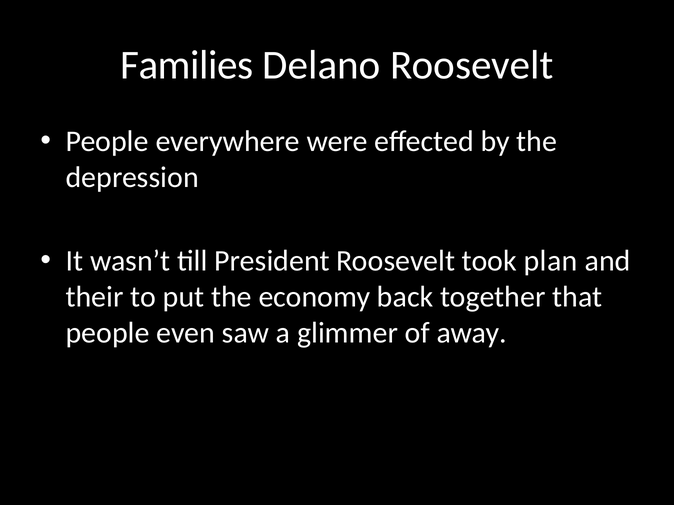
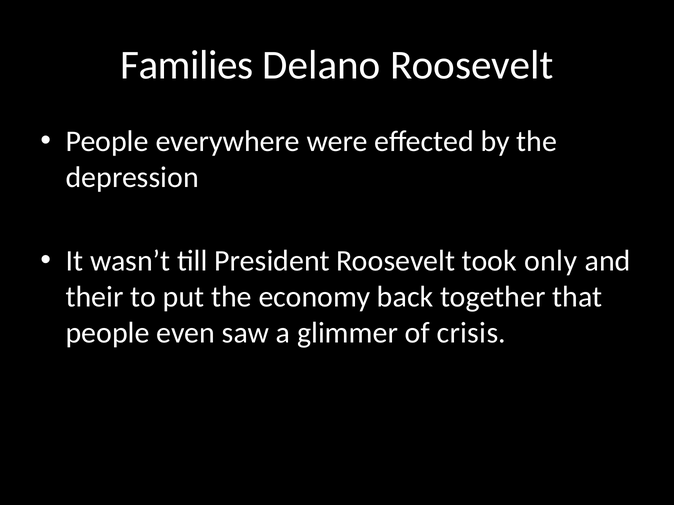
plan: plan -> only
away: away -> crisis
